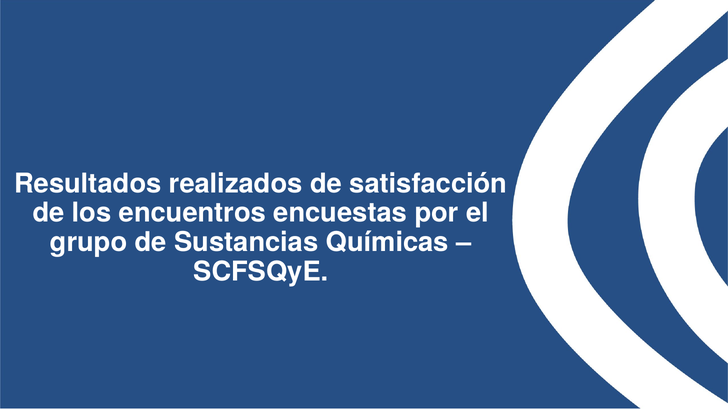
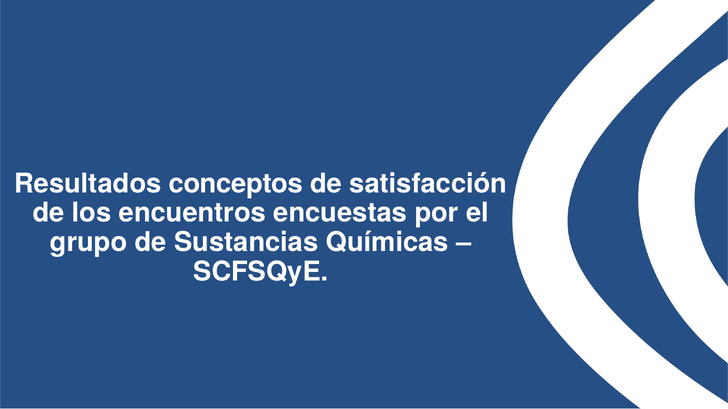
realizados: realizados -> conceptos
